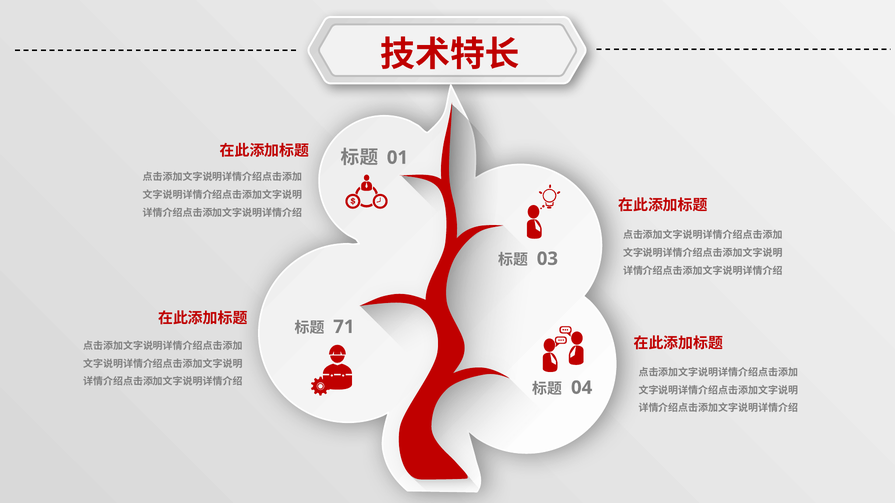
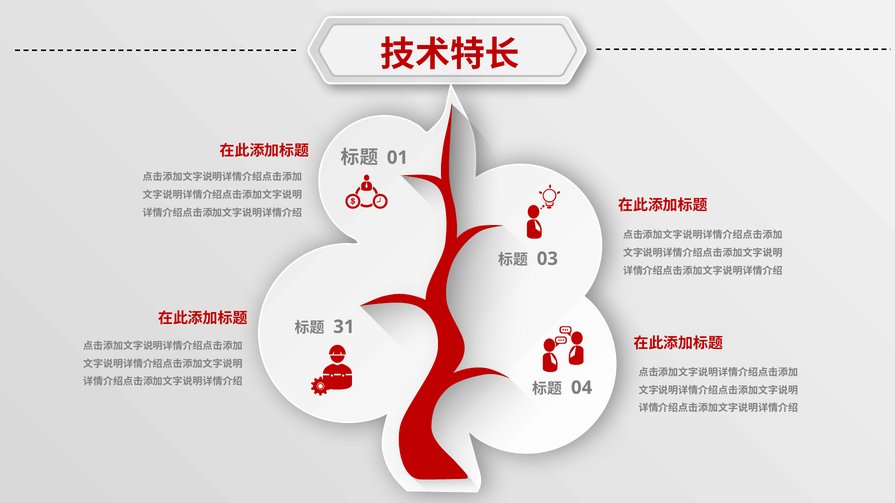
71: 71 -> 31
